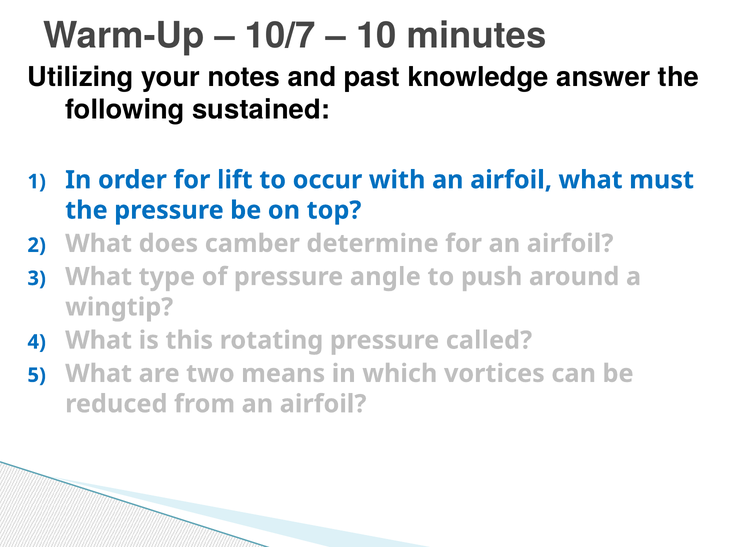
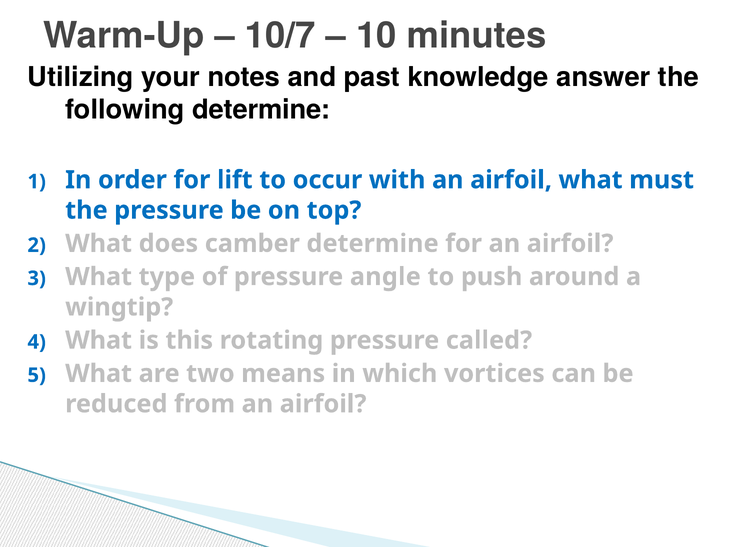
following sustained: sustained -> determine
